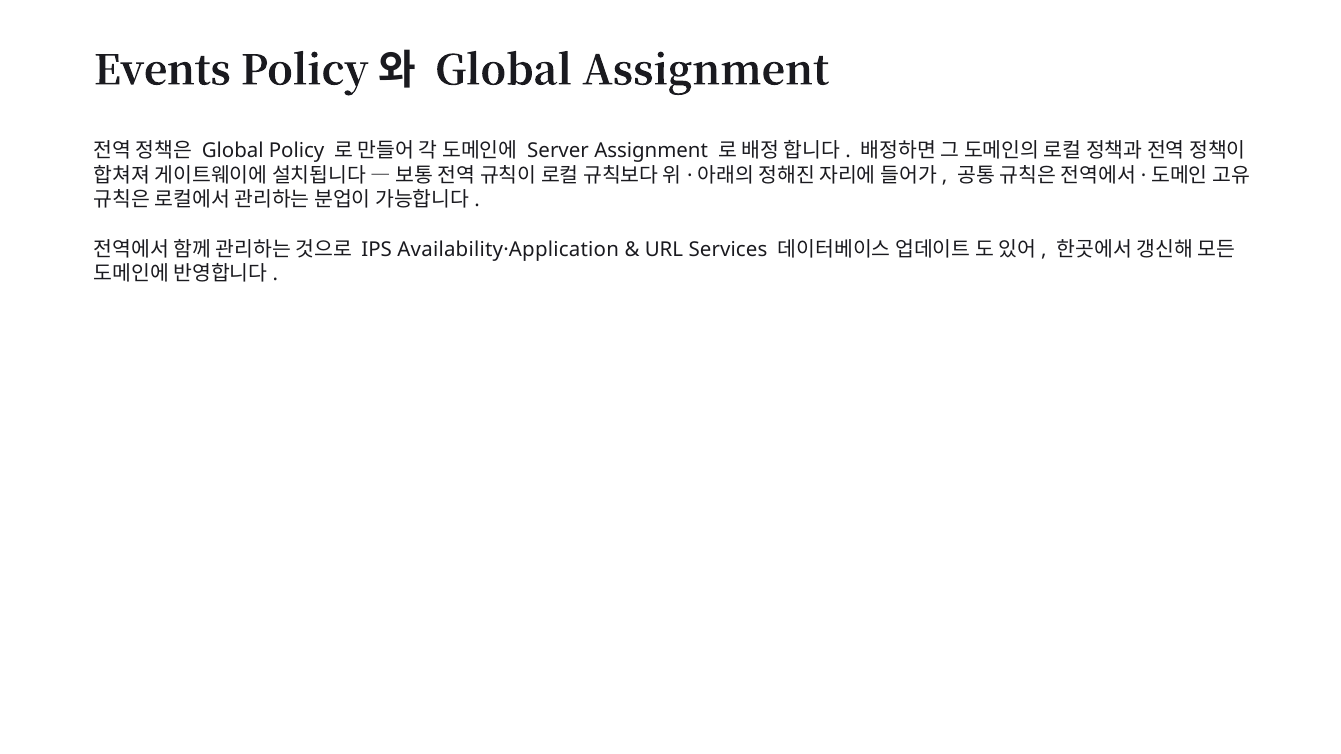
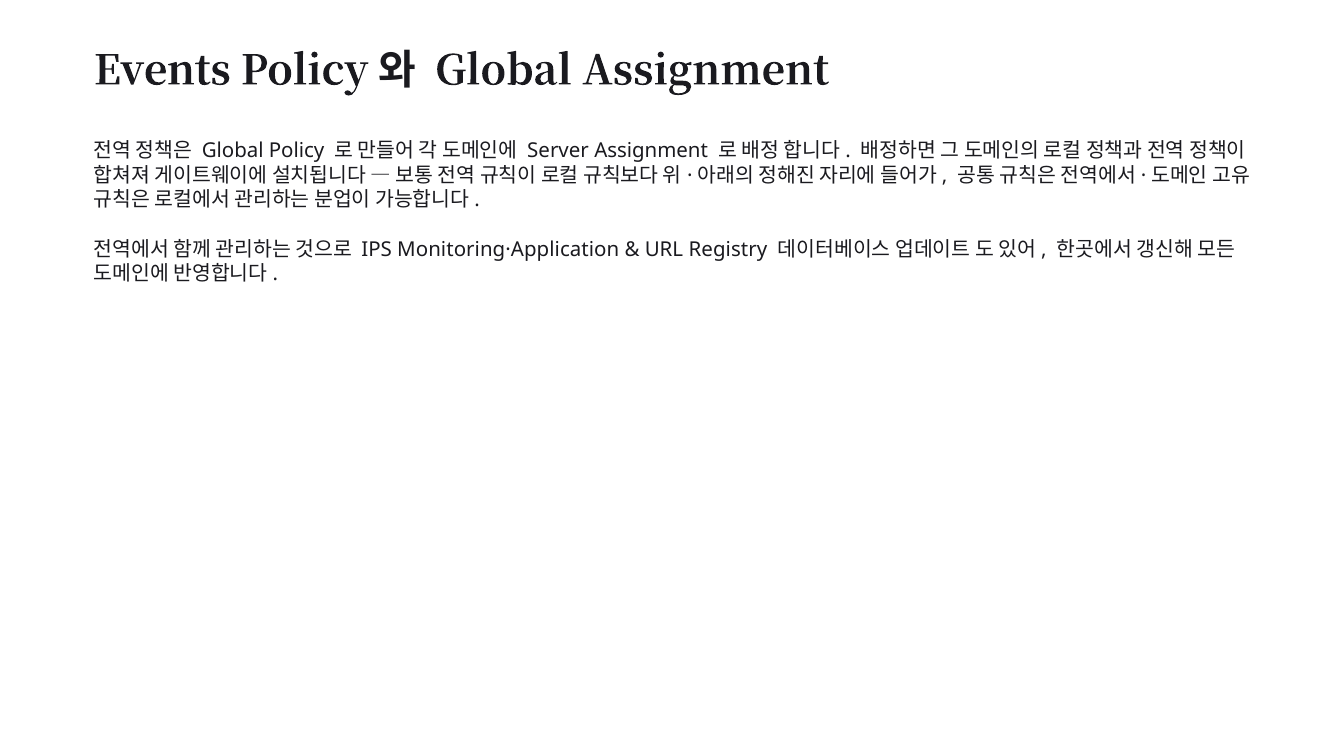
Availability·Application: Availability·Application -> Monitoring·Application
Services: Services -> Registry
